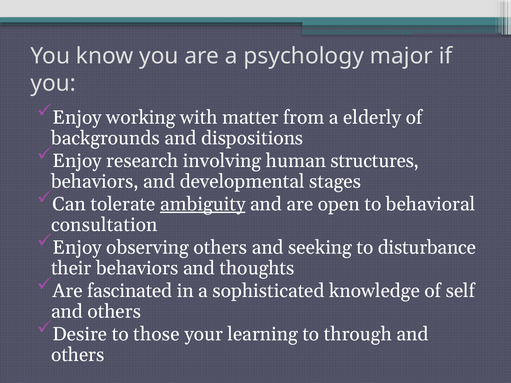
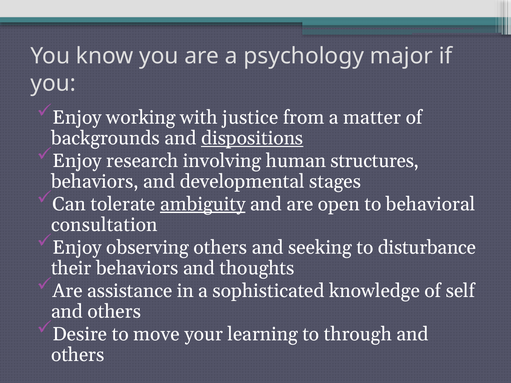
matter: matter -> justice
elderly: elderly -> matter
dispositions underline: none -> present
fascinated: fascinated -> assistance
those: those -> move
